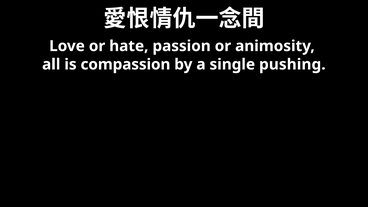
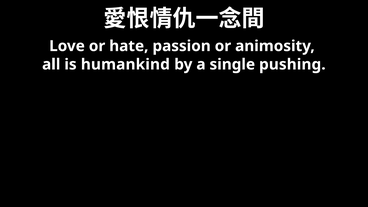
compassion: compassion -> humankind
